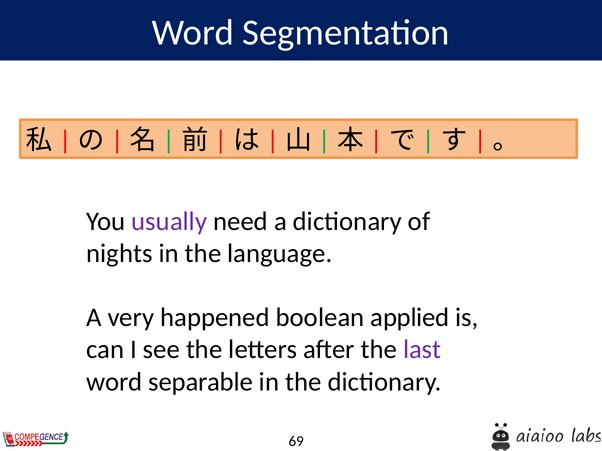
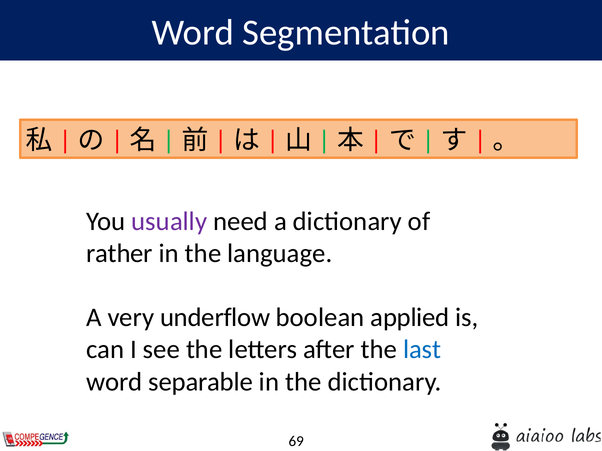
nights: nights -> rather
happened: happened -> underflow
last colour: purple -> blue
